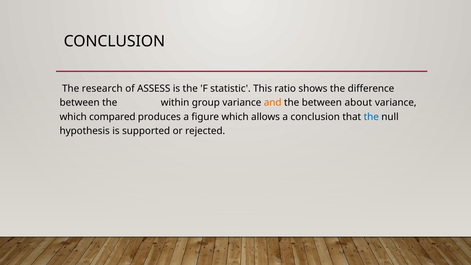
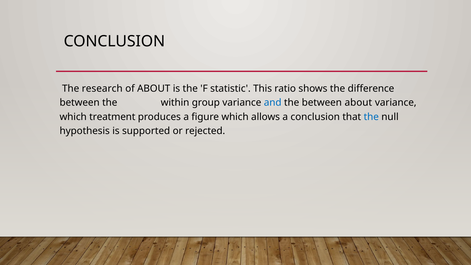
of ASSESS: ASSESS -> ABOUT
and colour: orange -> blue
compared: compared -> treatment
